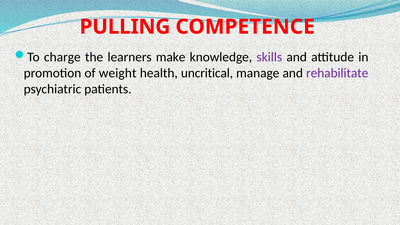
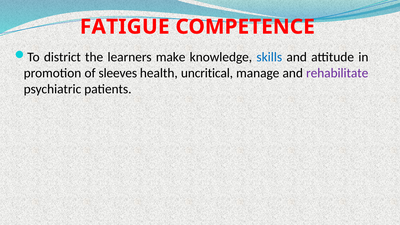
PULLING: PULLING -> FATIGUE
charge: charge -> district
skills colour: purple -> blue
weight: weight -> sleeves
